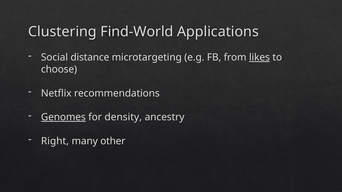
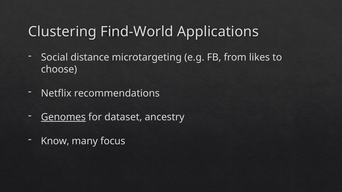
likes underline: present -> none
density: density -> dataset
Right: Right -> Know
other: other -> focus
